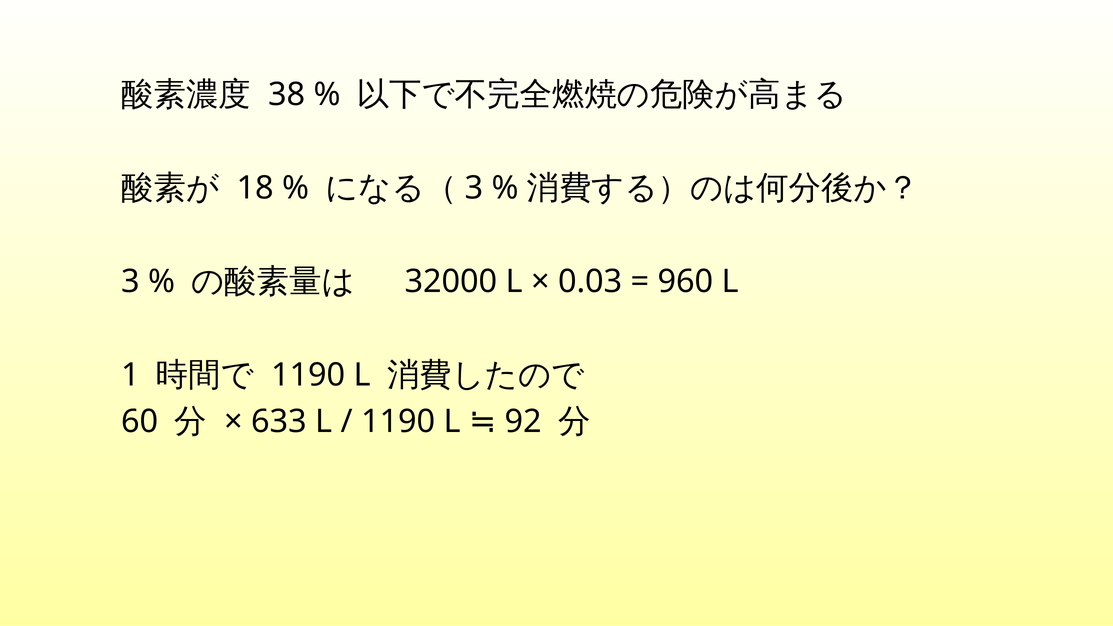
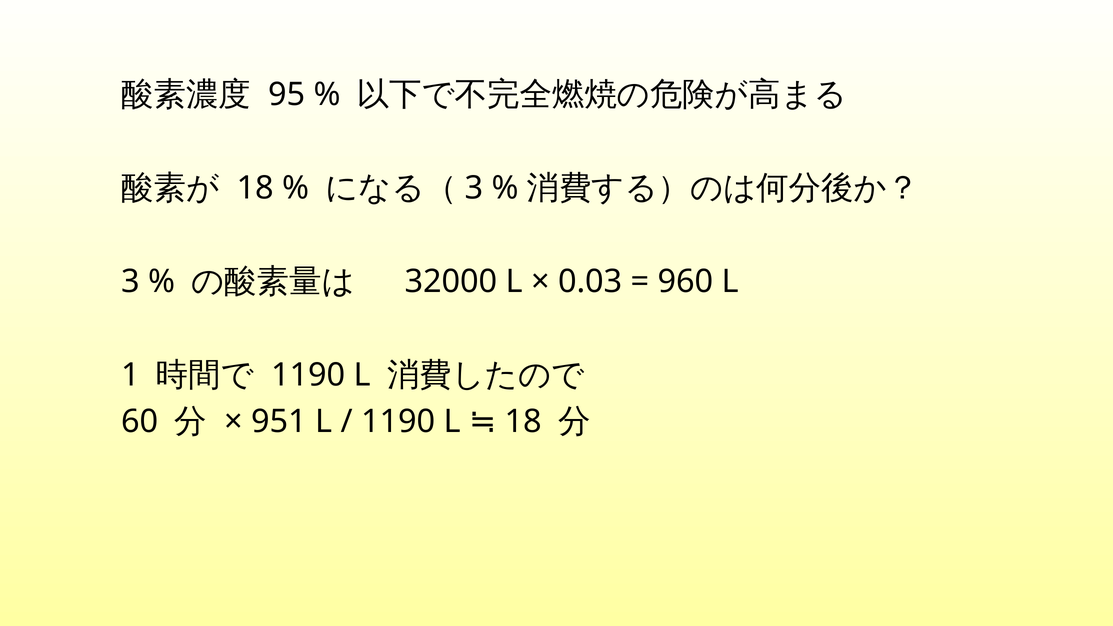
38: 38 -> 95
633: 633 -> 951
L 92: 92 -> 18
